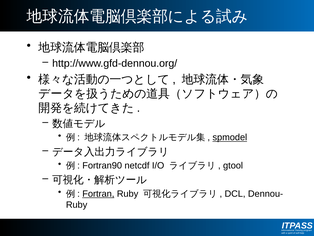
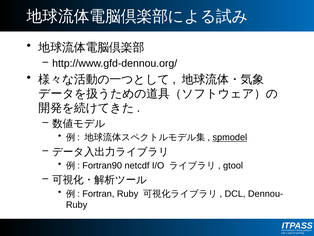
Fortran underline: present -> none
